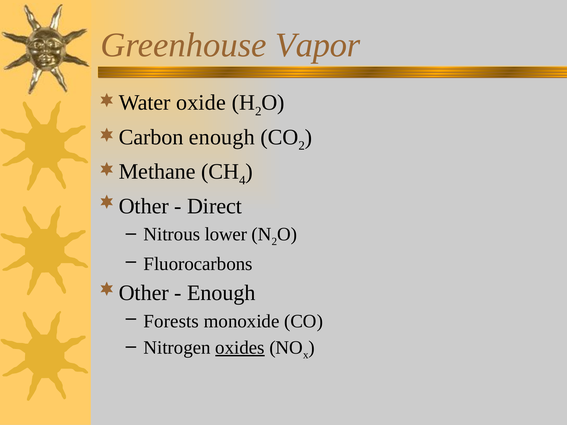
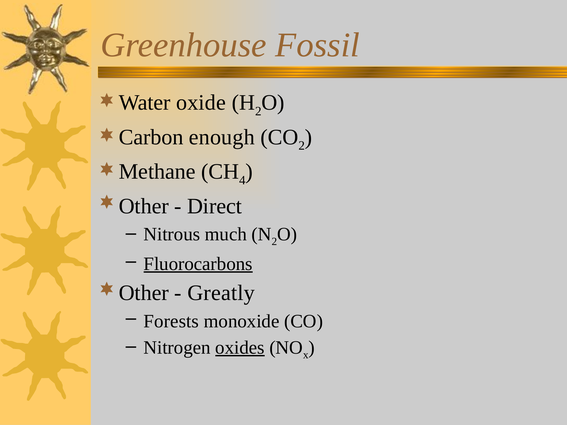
Vapor: Vapor -> Fossil
lower: lower -> much
Fluorocarbons underline: none -> present
Enough at (221, 293): Enough -> Greatly
